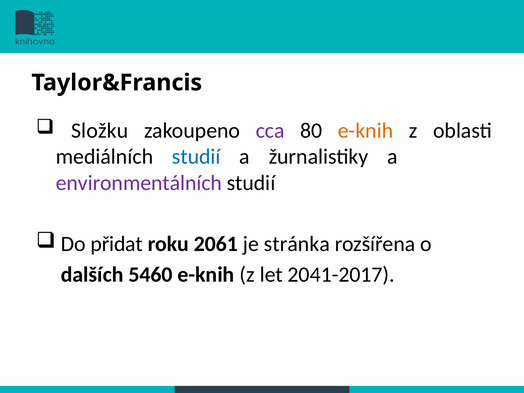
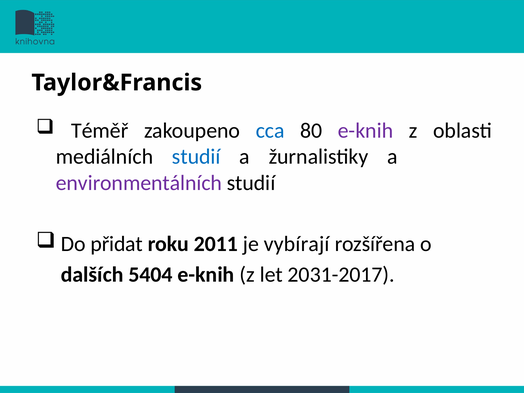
Složku: Složku -> Téměř
cca colour: purple -> blue
e-knih at (365, 131) colour: orange -> purple
2061: 2061 -> 2011
stránka: stránka -> vybírají
5460: 5460 -> 5404
2041-2017: 2041-2017 -> 2031-2017
